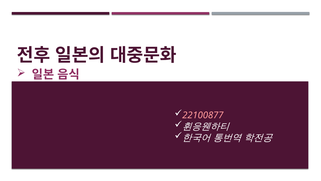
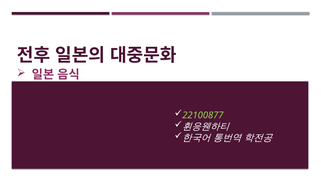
22100877 colour: pink -> light green
